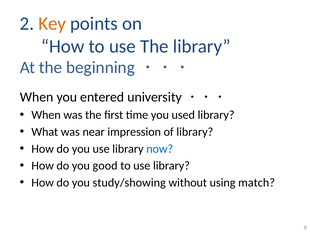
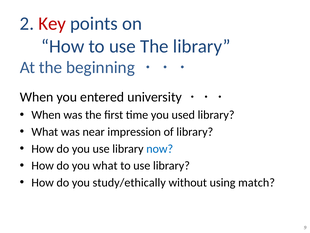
Key colour: orange -> red
you good: good -> what
study/showing: study/showing -> study/ethically
